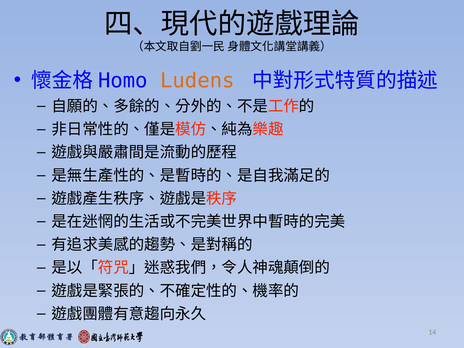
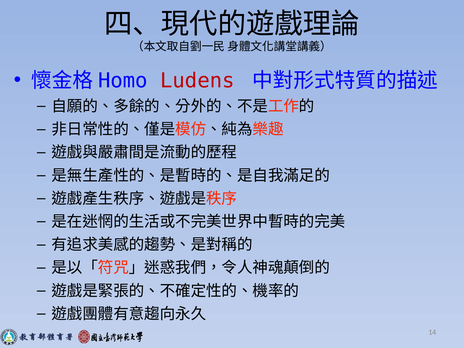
Ludens colour: orange -> red
